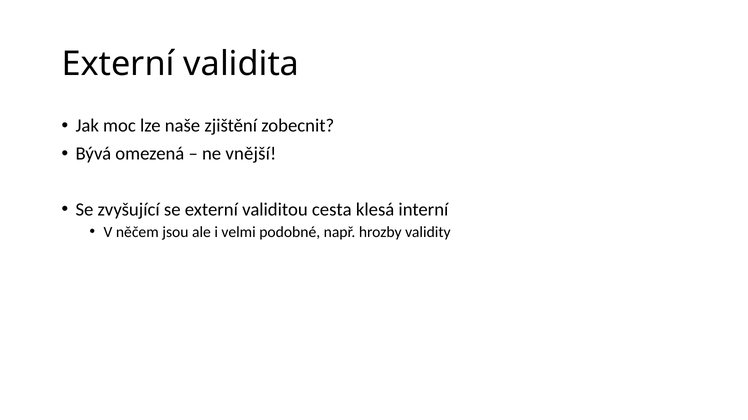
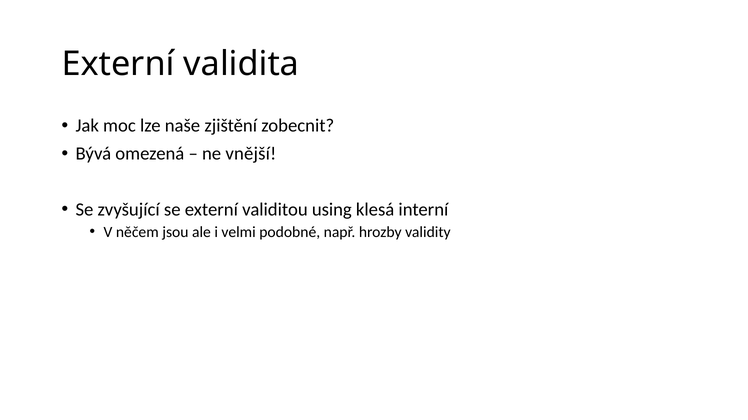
cesta: cesta -> using
